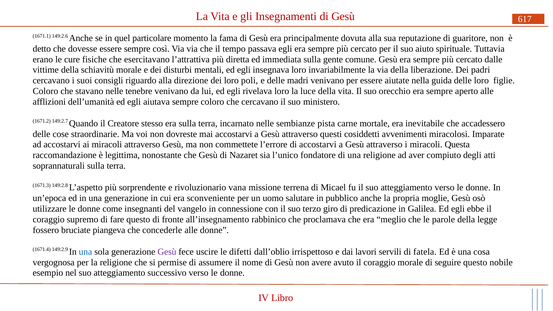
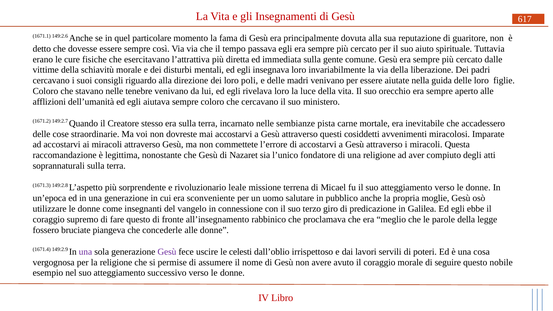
vana: vana -> leale
una at (85, 252) colour: blue -> purple
difetti: difetti -> celesti
fatela: fatela -> poteri
